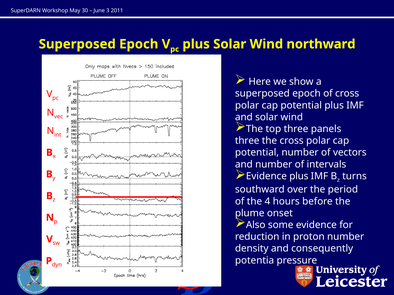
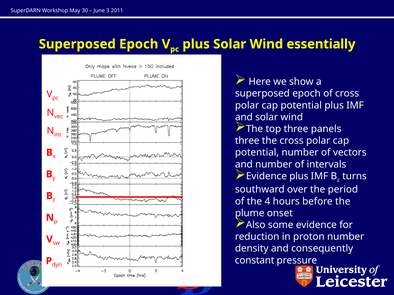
northward: northward -> essentially
potentia: potentia -> constant
